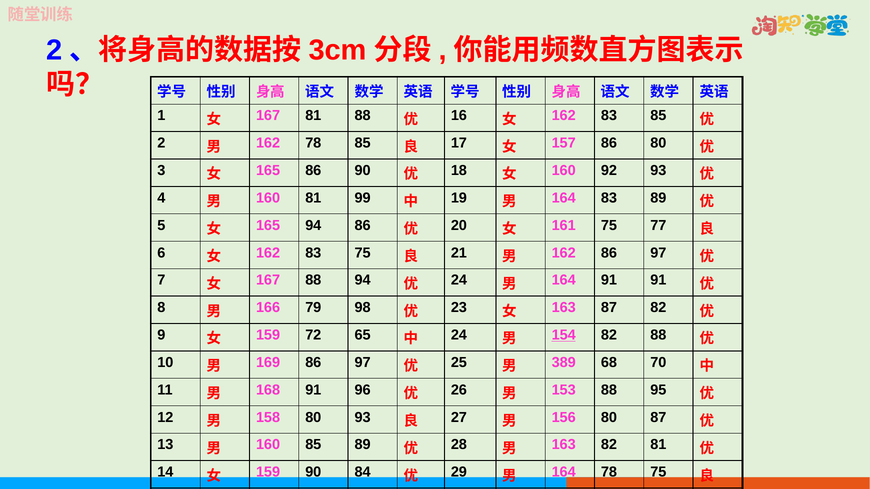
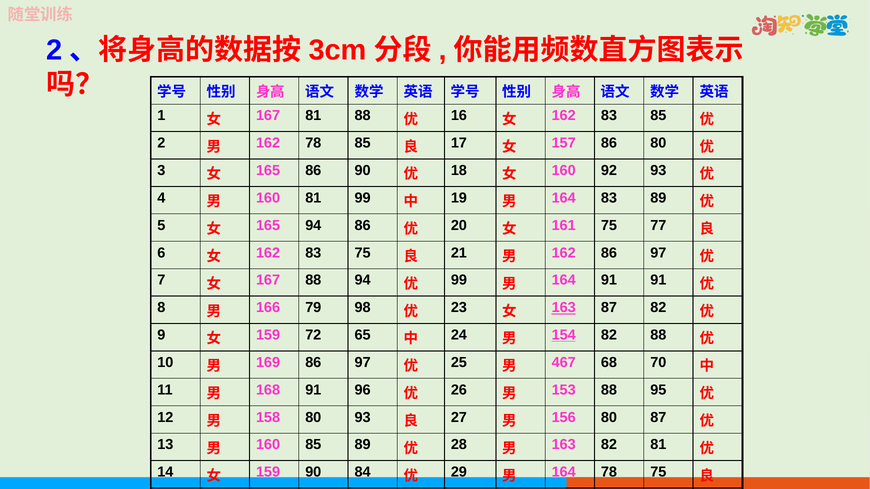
24 at (459, 280): 24 -> 99
163 at (564, 308) underline: none -> present
389: 389 -> 467
